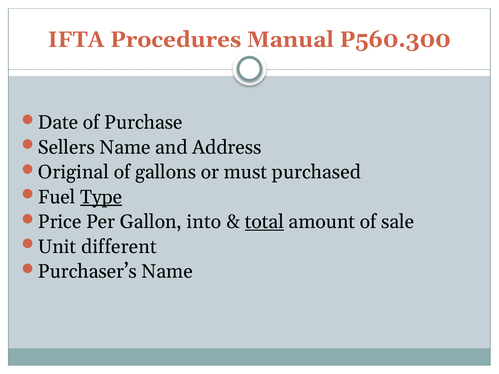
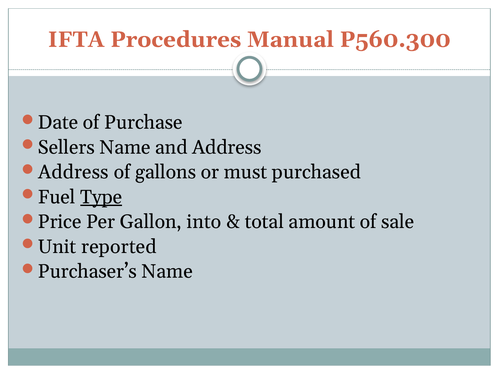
Original at (73, 172): Original -> Address
total underline: present -> none
different: different -> reported
